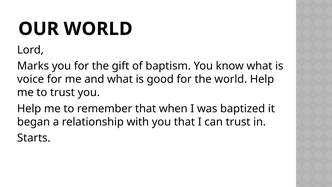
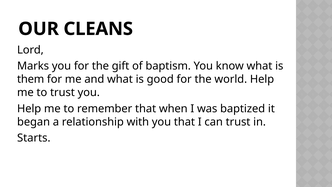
OUR WORLD: WORLD -> CLEANS
voice: voice -> them
